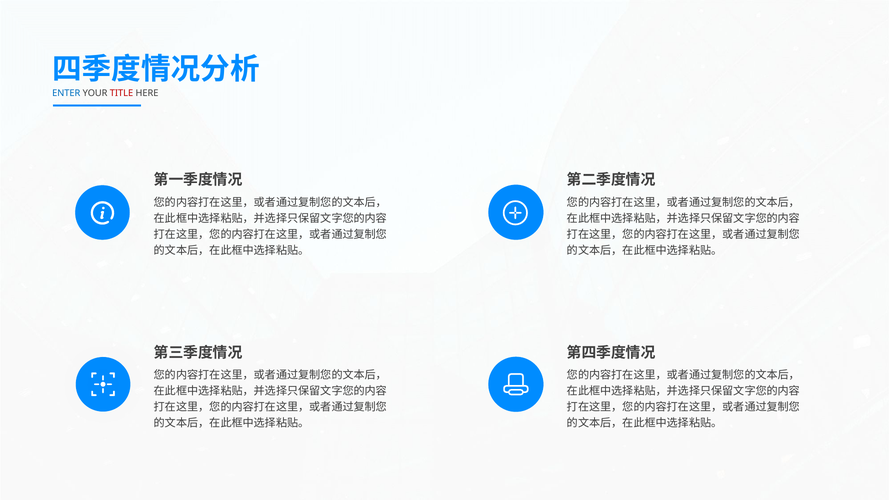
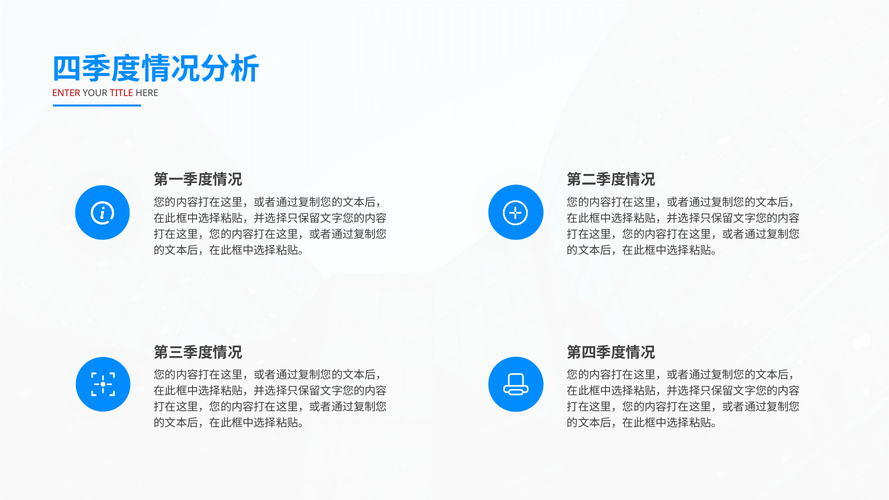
ENTER colour: blue -> red
